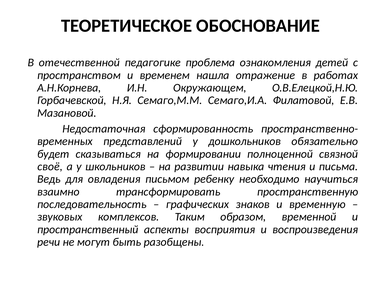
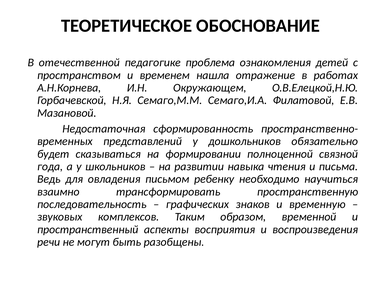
своё: своё -> года
